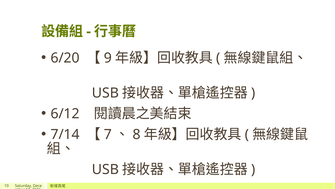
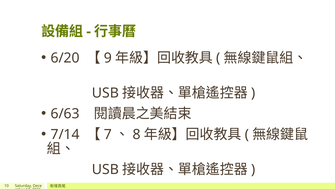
6/12: 6/12 -> 6/63
